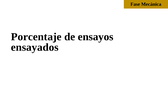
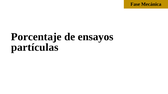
ensayados: ensayados -> partículas
